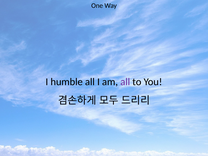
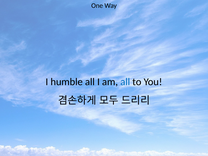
all at (125, 82) colour: purple -> blue
